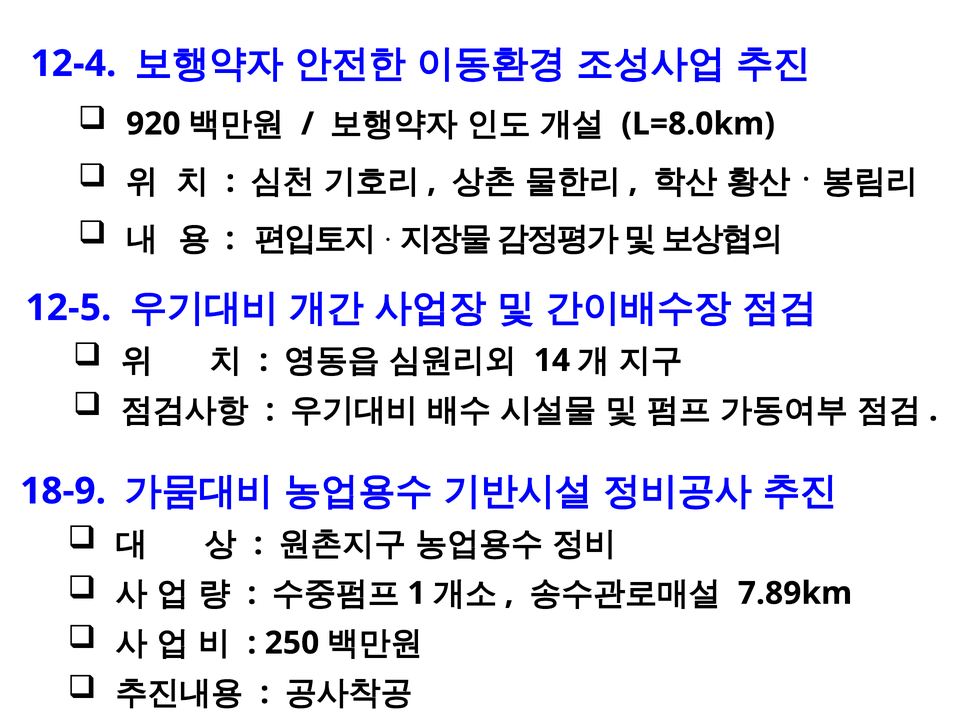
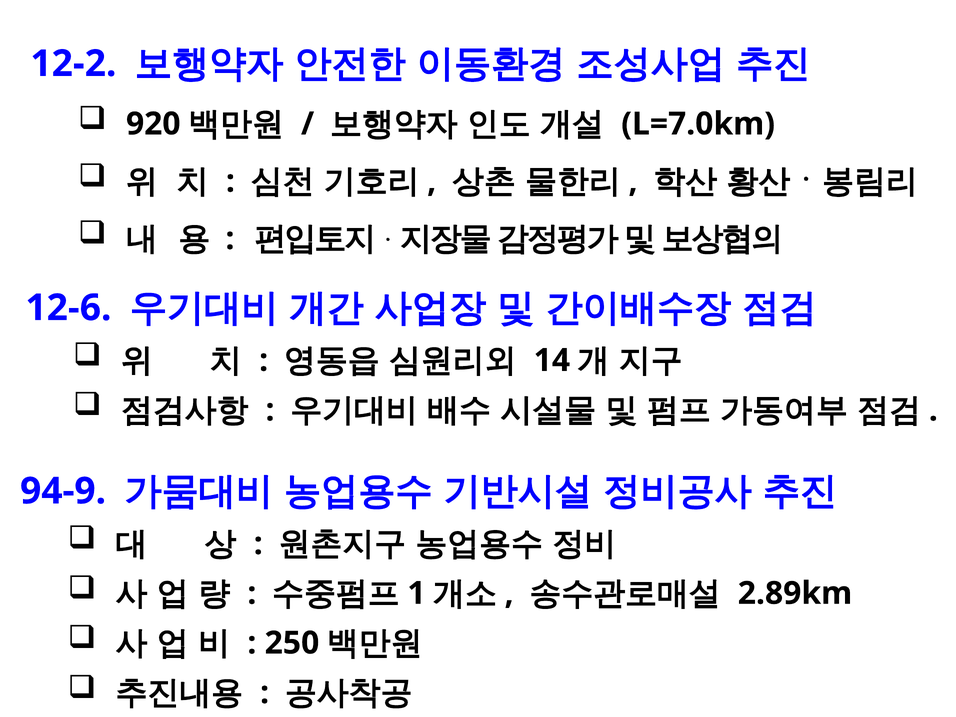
12-4: 12-4 -> 12-2
L=8.0km: L=8.0km -> L=7.0km
12-5: 12-5 -> 12-6
18-9: 18-9 -> 94-9
7.89km: 7.89km -> 2.89km
